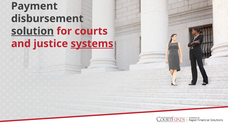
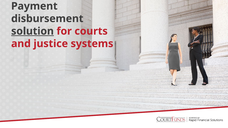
systems underline: present -> none
